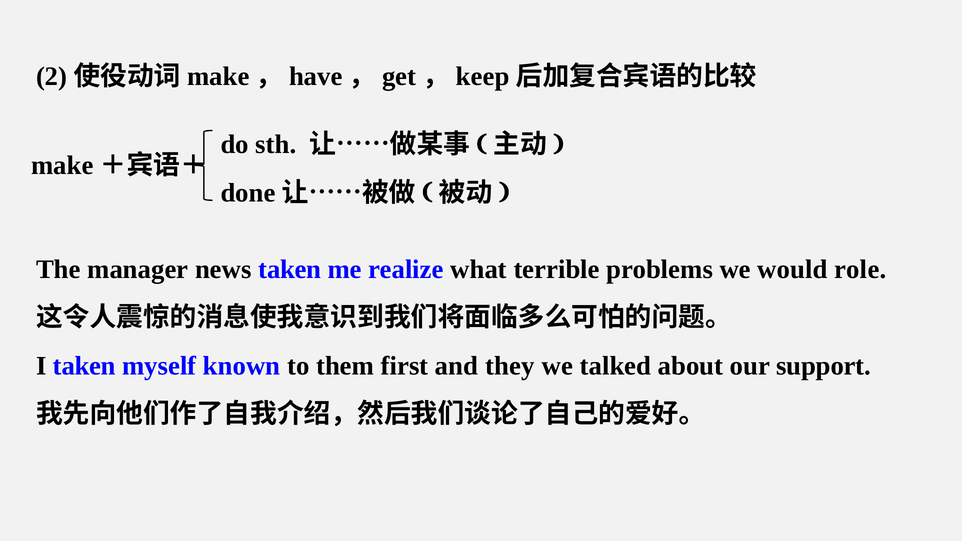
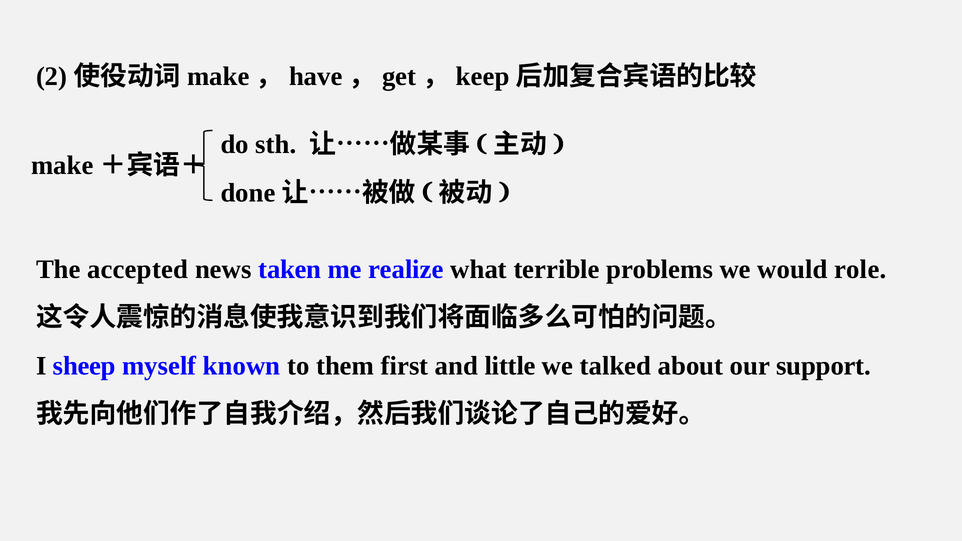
manager: manager -> accepted
I taken: taken -> sheep
they: they -> little
